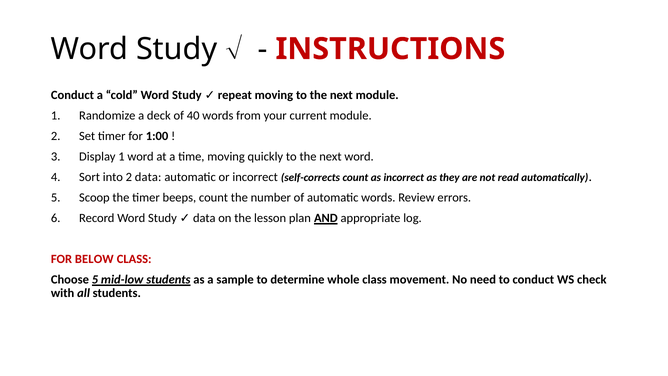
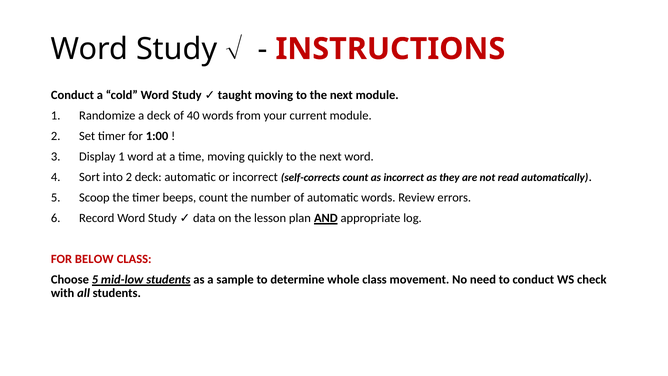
repeat: repeat -> taught
2 data: data -> deck
